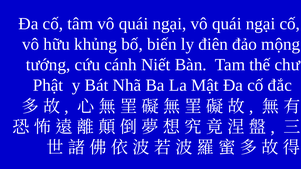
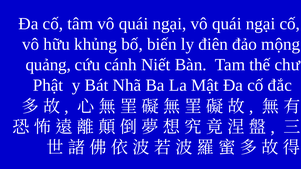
tướng: tướng -> quảng
